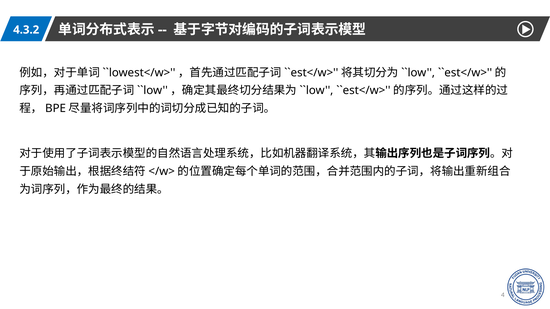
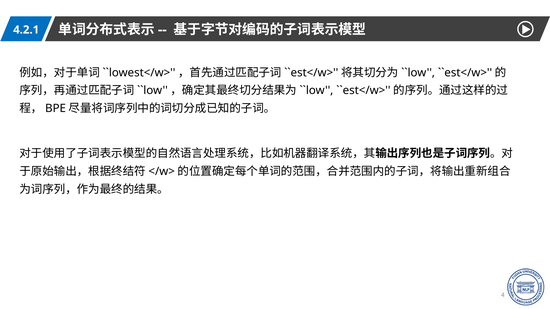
4.3.2: 4.3.2 -> 4.2.1
